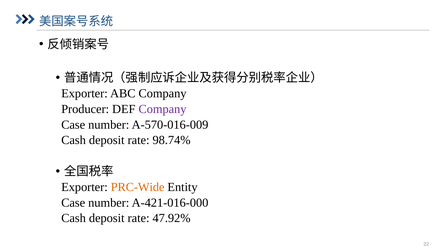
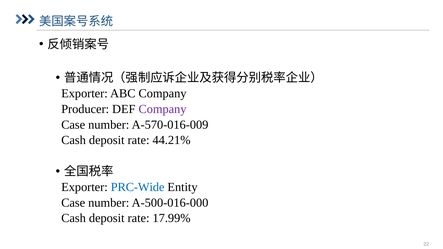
98.74%: 98.74% -> 44.21%
PRC-Wide colour: orange -> blue
A-421-016-000: A-421-016-000 -> A-500-016-000
47.92%: 47.92% -> 17.99%
